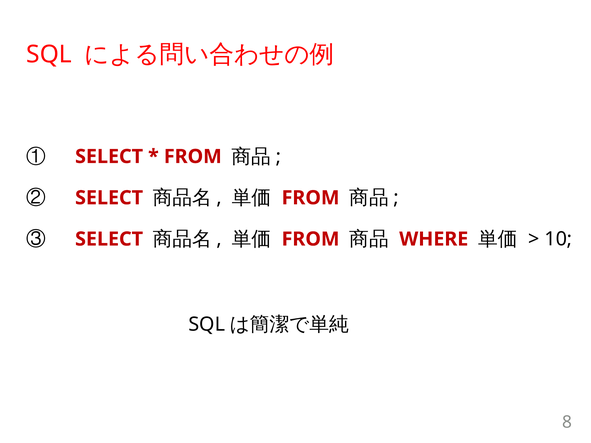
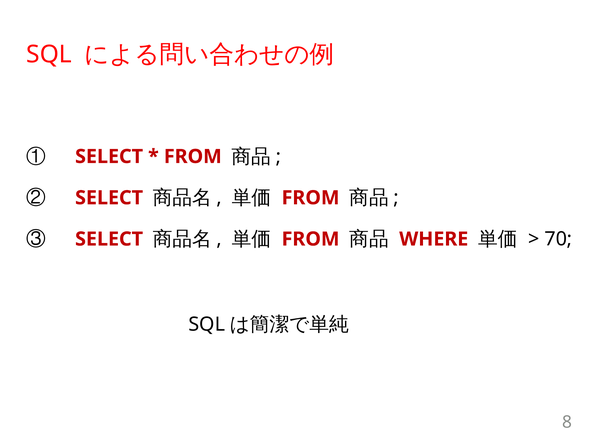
10: 10 -> 70
